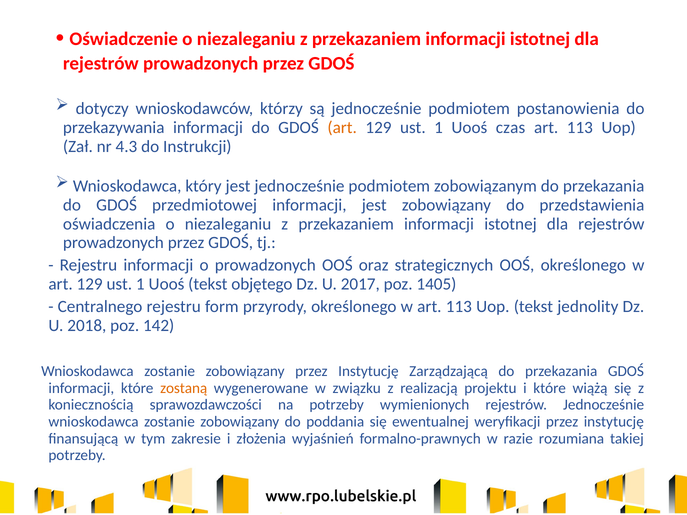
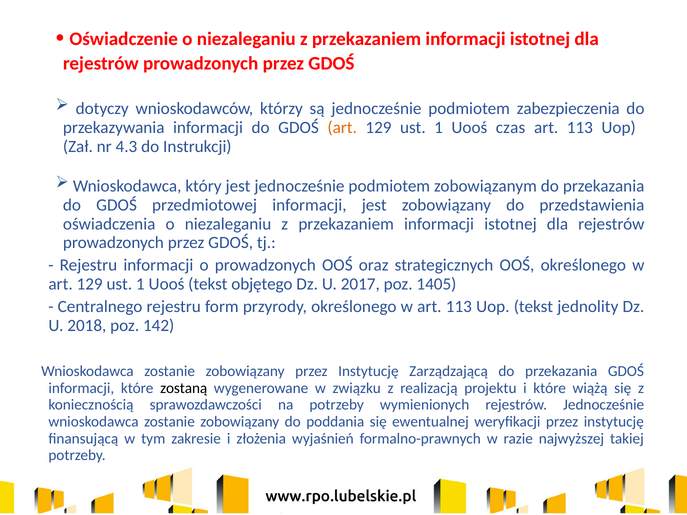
postanowienia: postanowienia -> zabezpieczenia
zostaną colour: orange -> black
rozumiana: rozumiana -> najwyższej
